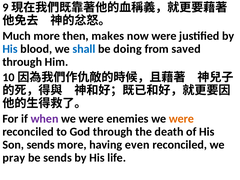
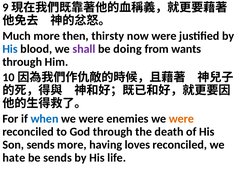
makes: makes -> thirsty
shall colour: blue -> purple
saved: saved -> wants
when colour: purple -> blue
even: even -> loves
pray: pray -> hate
